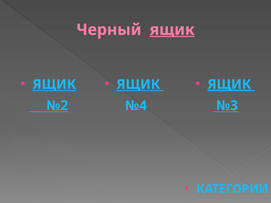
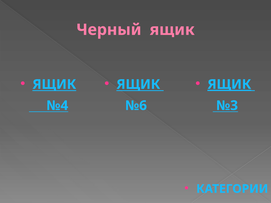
ящик at (172, 30) underline: present -> none
№2: №2 -> №4
№4: №4 -> №6
